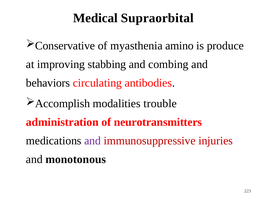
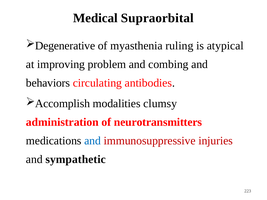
Conservative: Conservative -> Degenerative
amino: amino -> ruling
produce: produce -> atypical
stabbing: stabbing -> problem
trouble: trouble -> clumsy
and at (93, 141) colour: purple -> blue
monotonous: monotonous -> sympathetic
